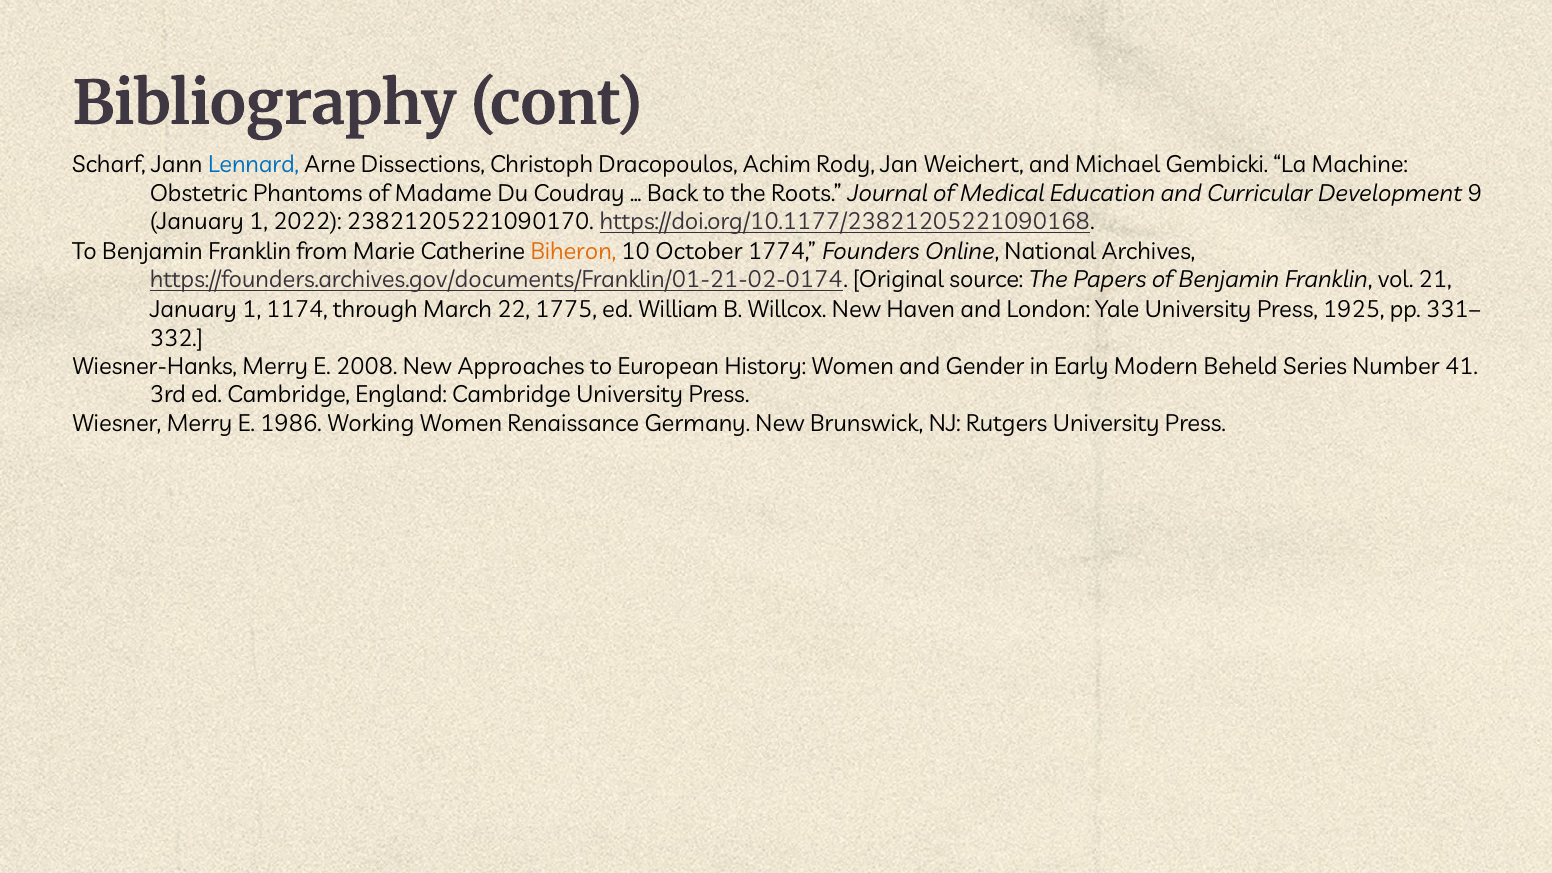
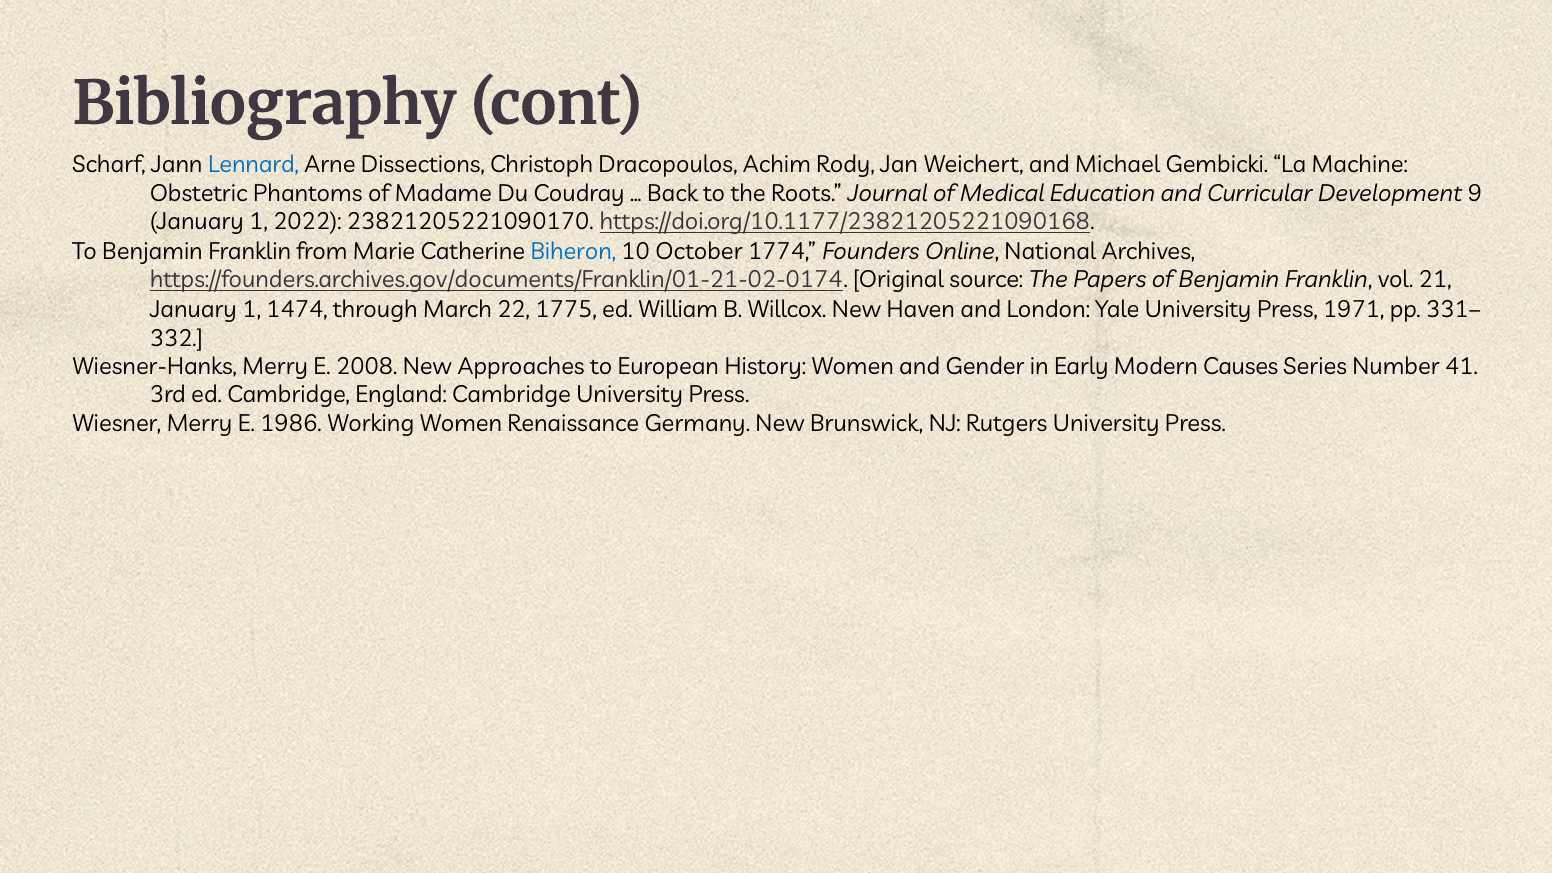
Biheron colour: orange -> blue
1174: 1174 -> 1474
1925: 1925 -> 1971
Beheld: Beheld -> Causes
